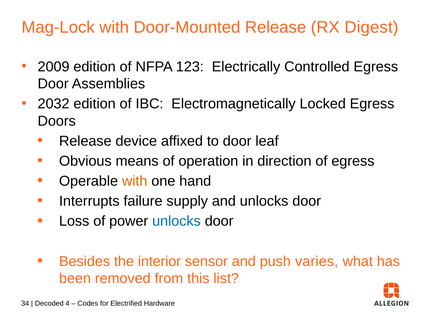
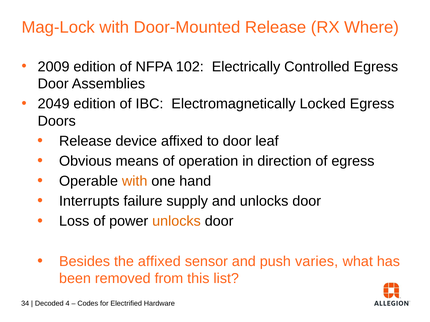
Digest: Digest -> Where
123: 123 -> 102
2032: 2032 -> 2049
unlocks at (176, 222) colour: blue -> orange
the interior: interior -> affixed
